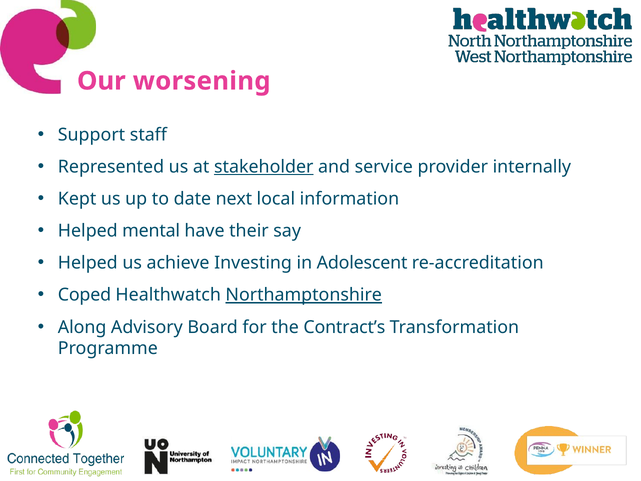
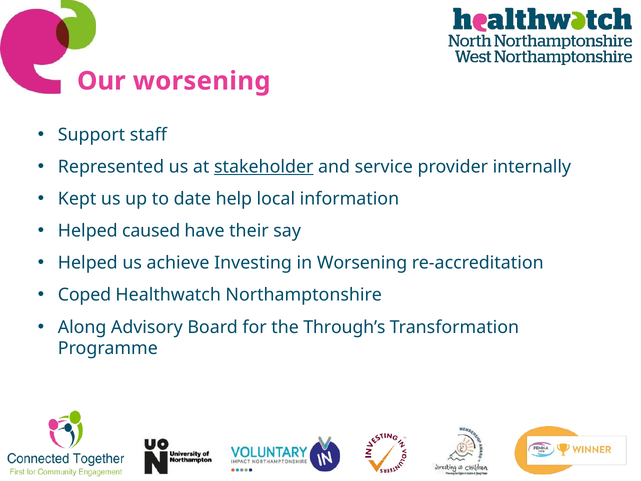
next: next -> help
mental: mental -> caused
in Adolescent: Adolescent -> Worsening
Northamptonshire underline: present -> none
Contract’s: Contract’s -> Through’s
